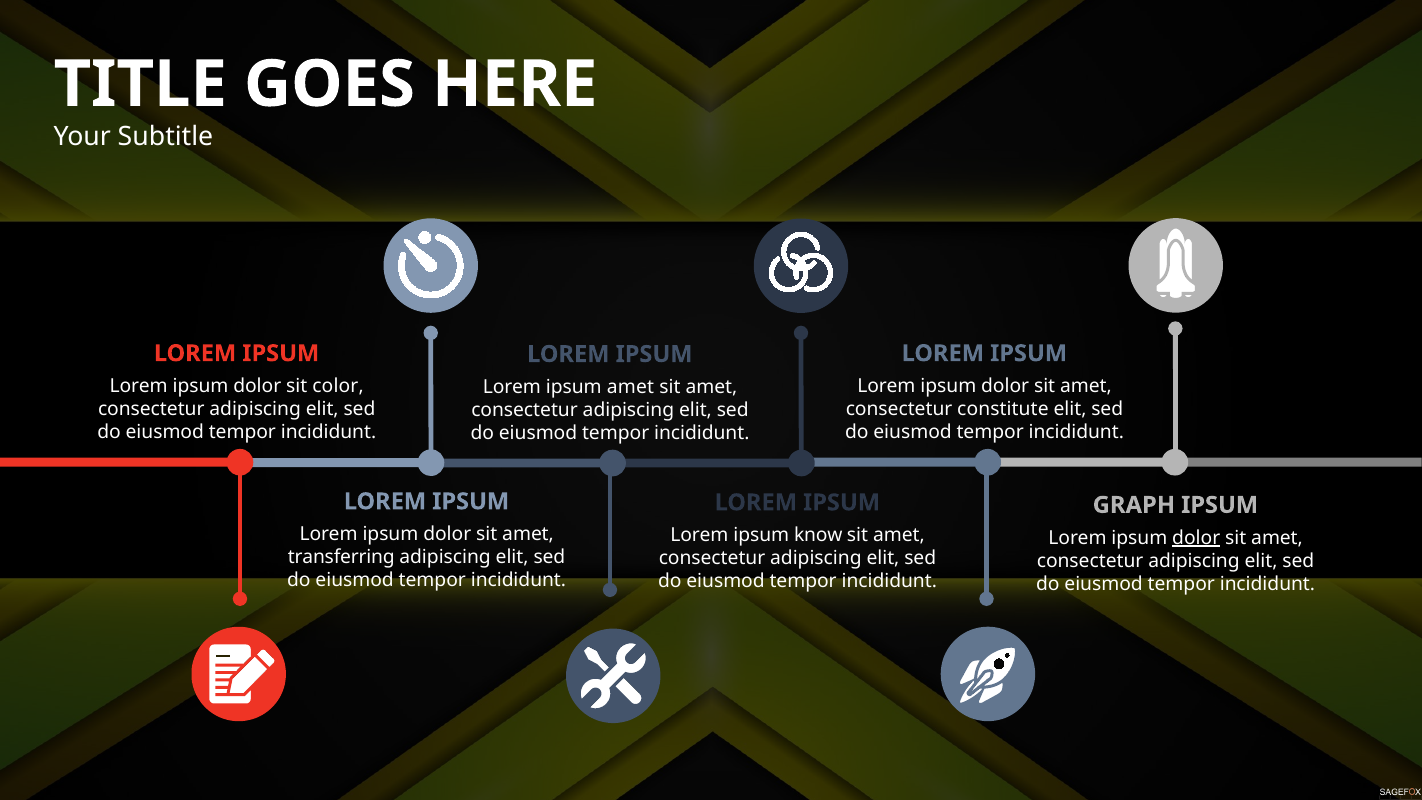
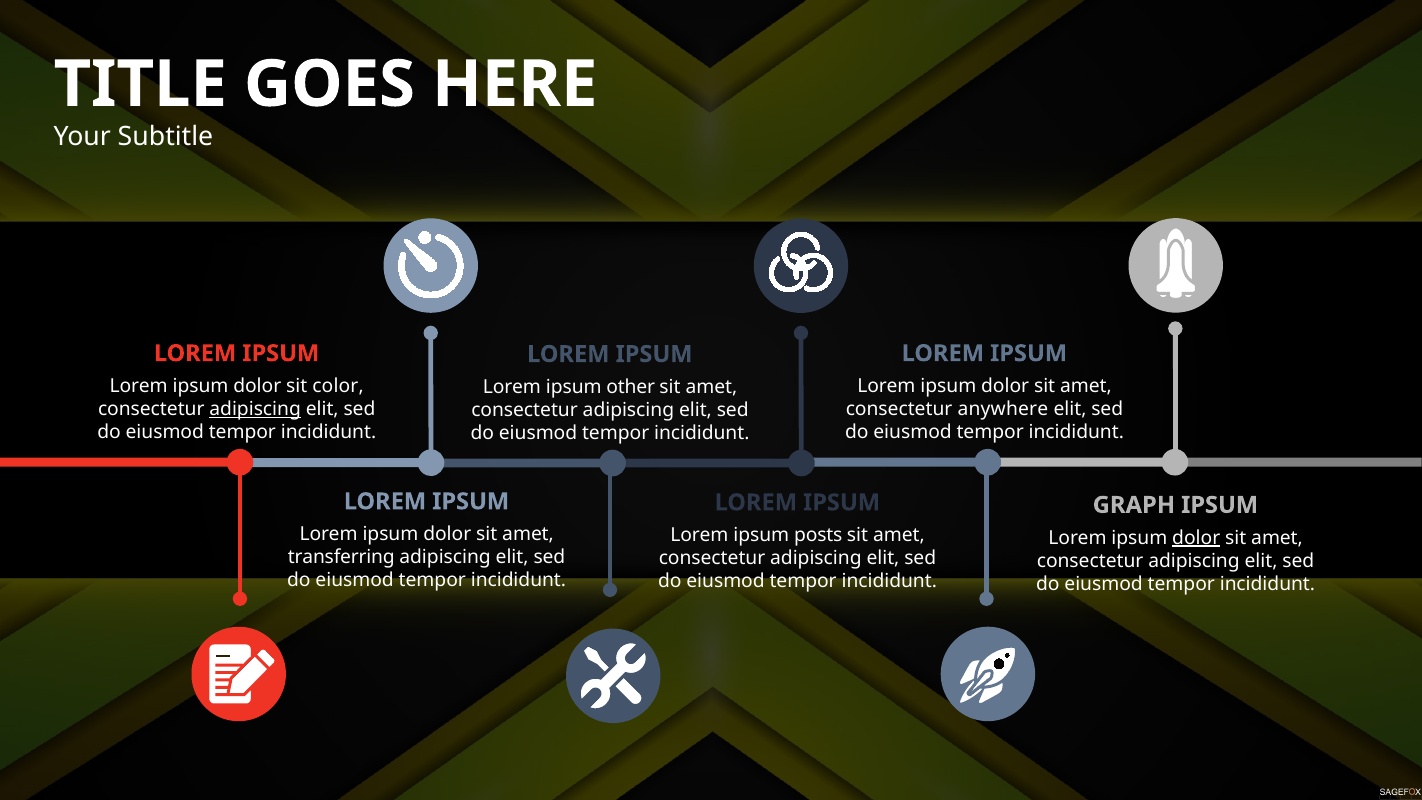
ipsum amet: amet -> other
adipiscing at (255, 409) underline: none -> present
constitute: constitute -> anywhere
know: know -> posts
